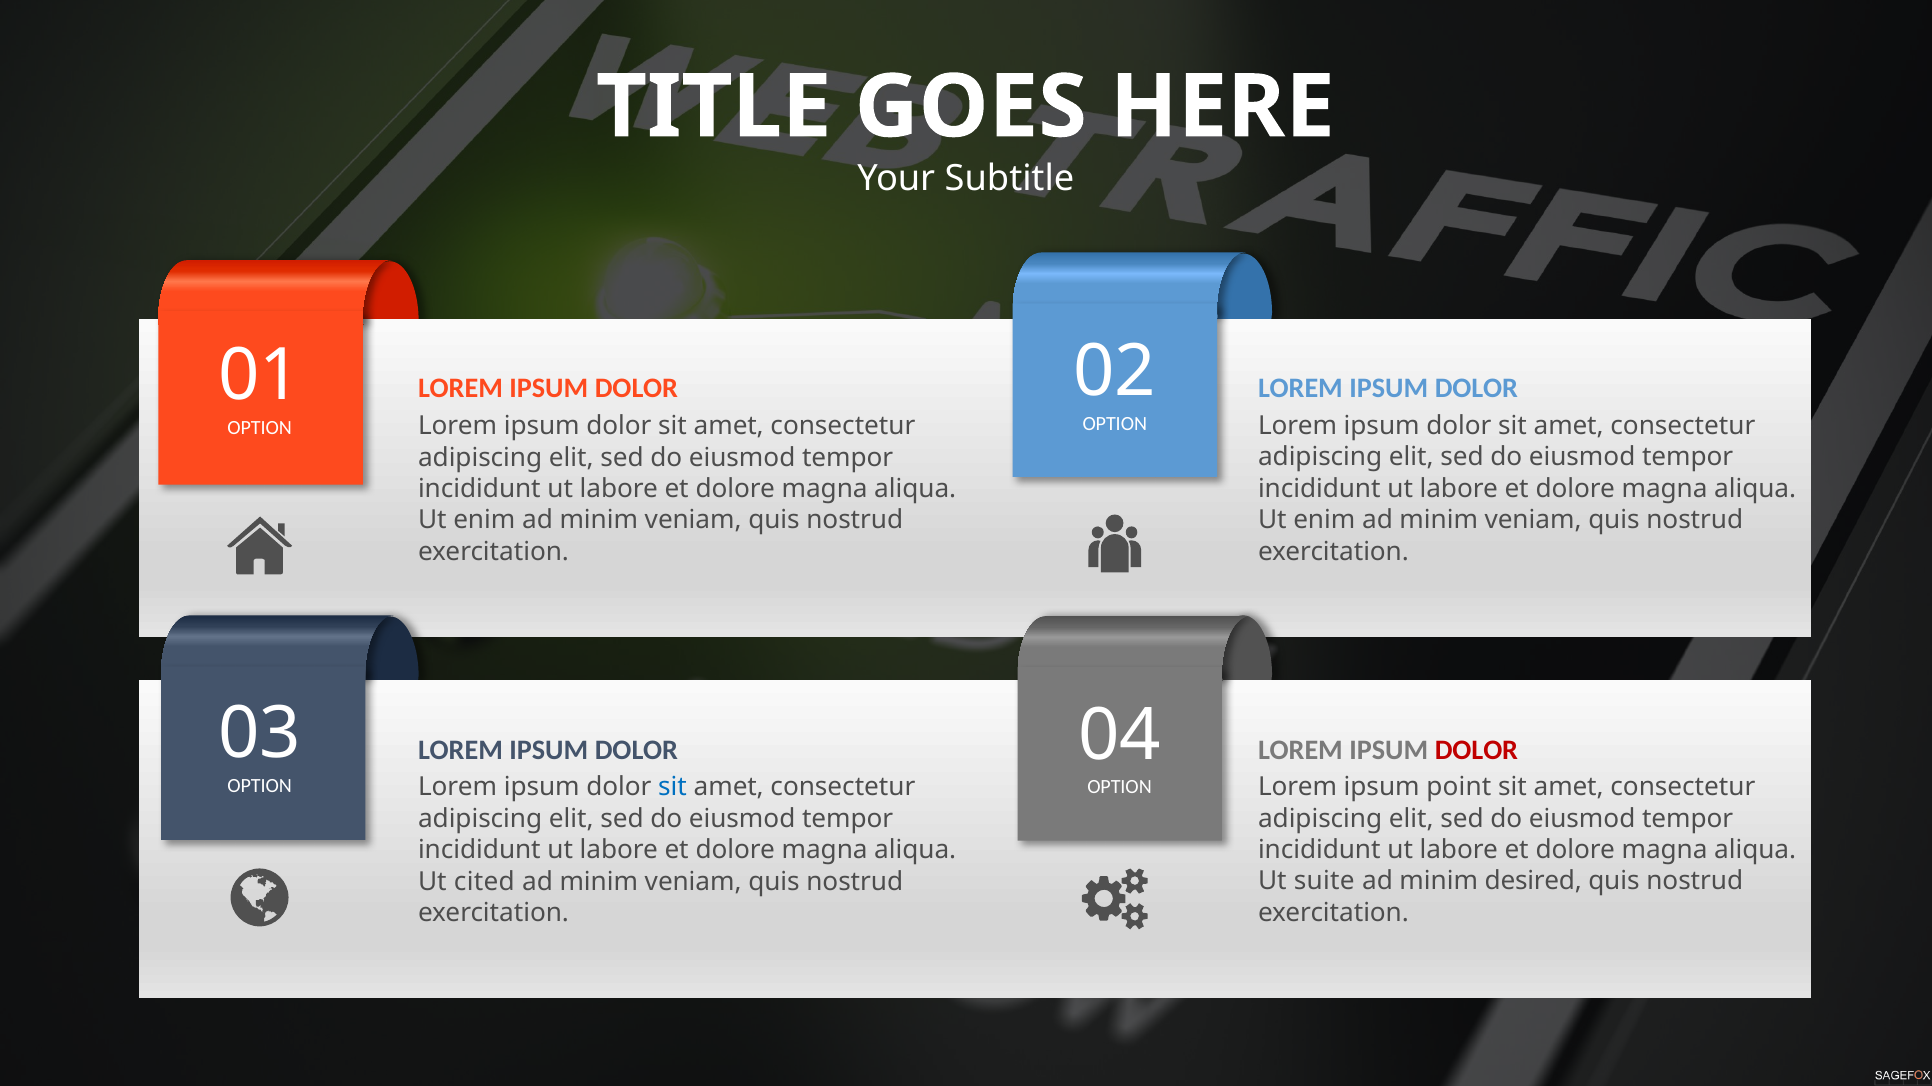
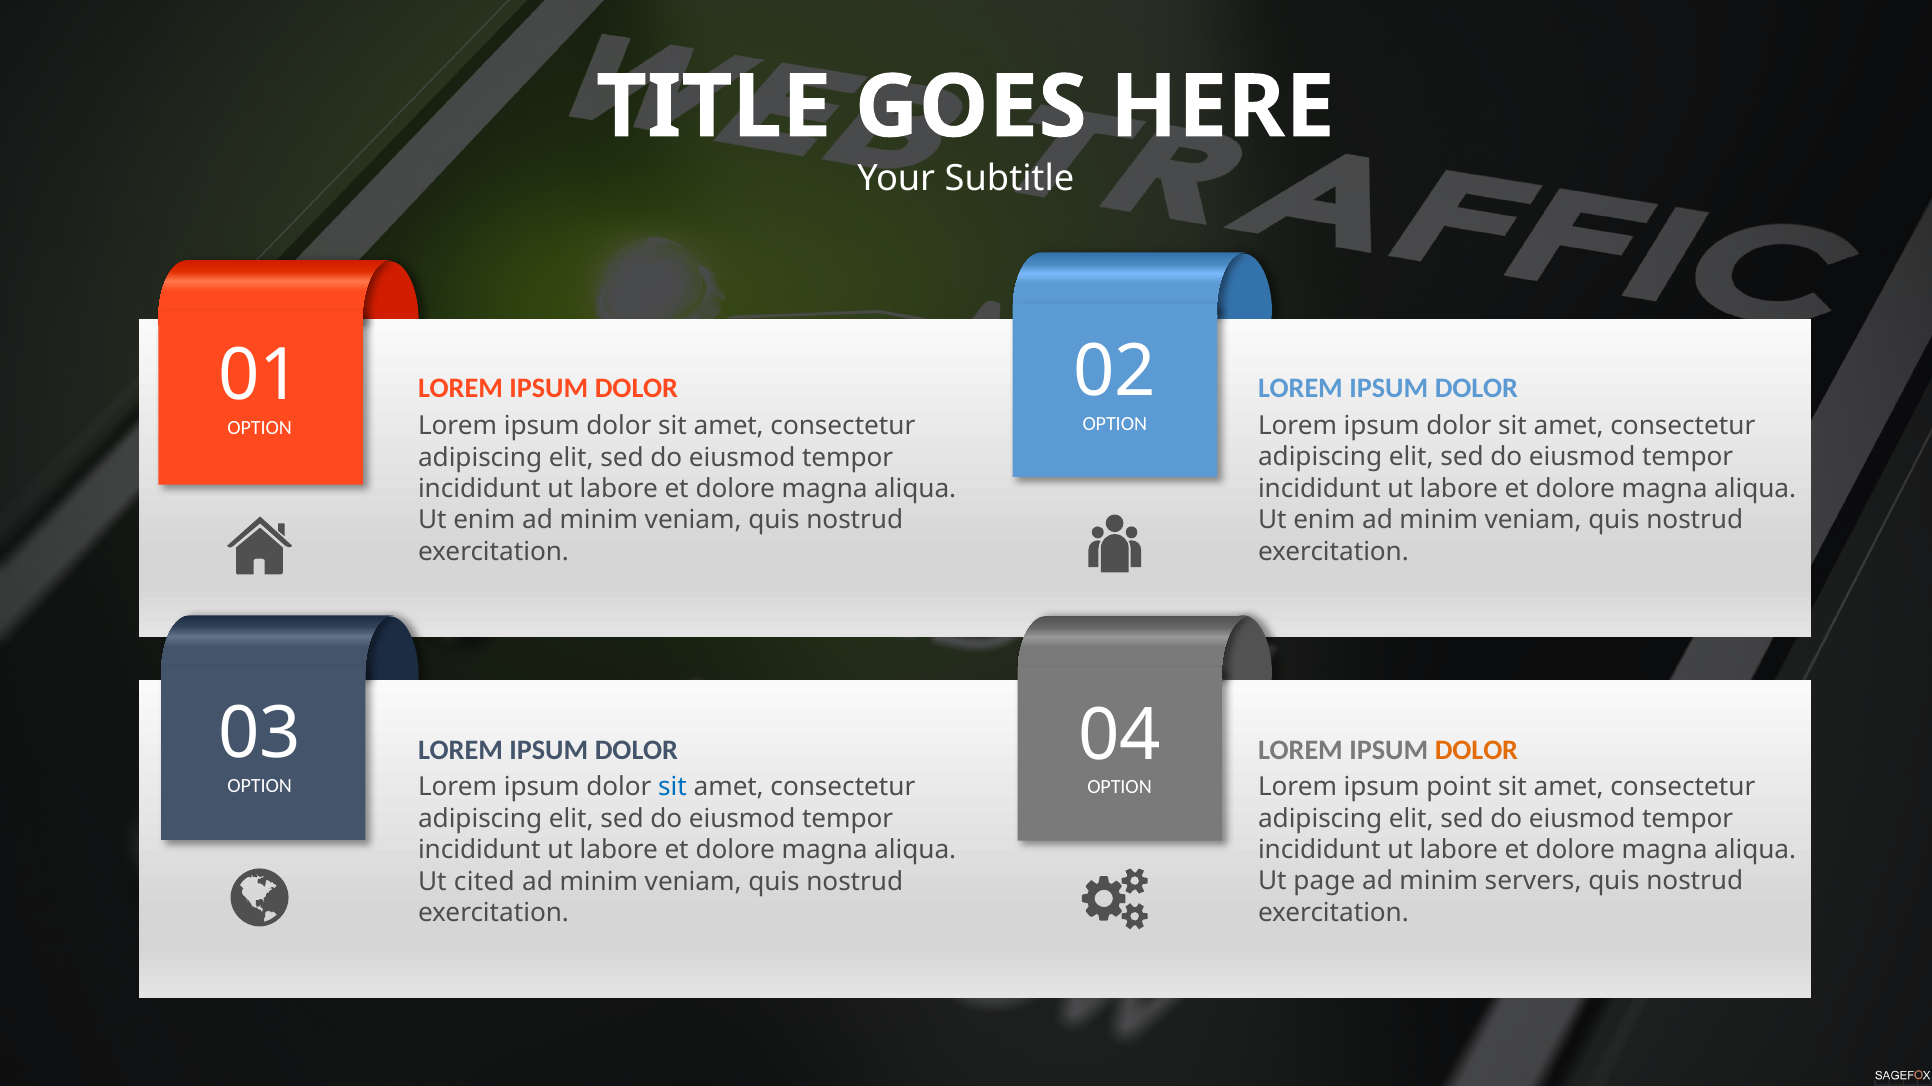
DOLOR at (1476, 750) colour: red -> orange
suite: suite -> page
desired: desired -> servers
